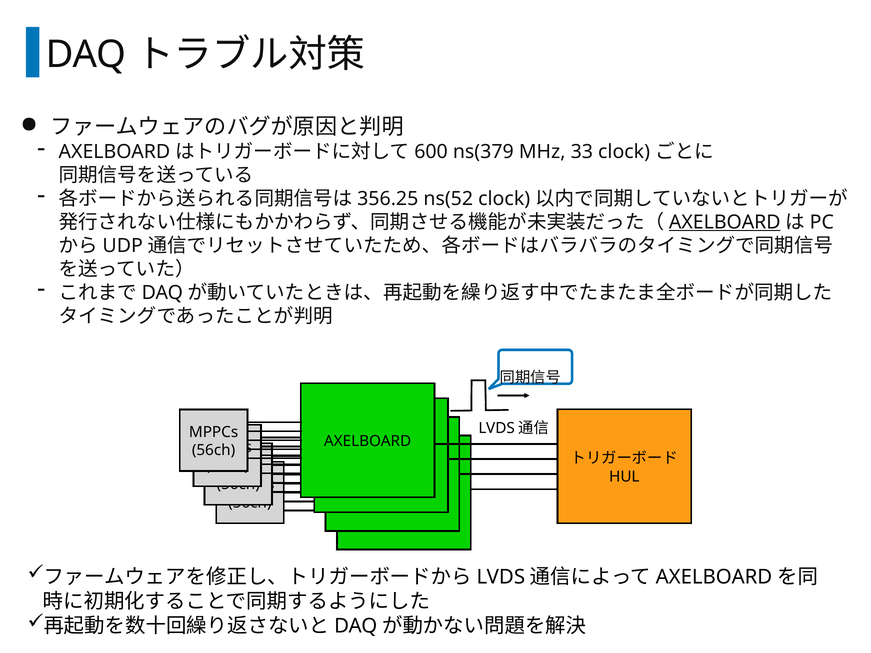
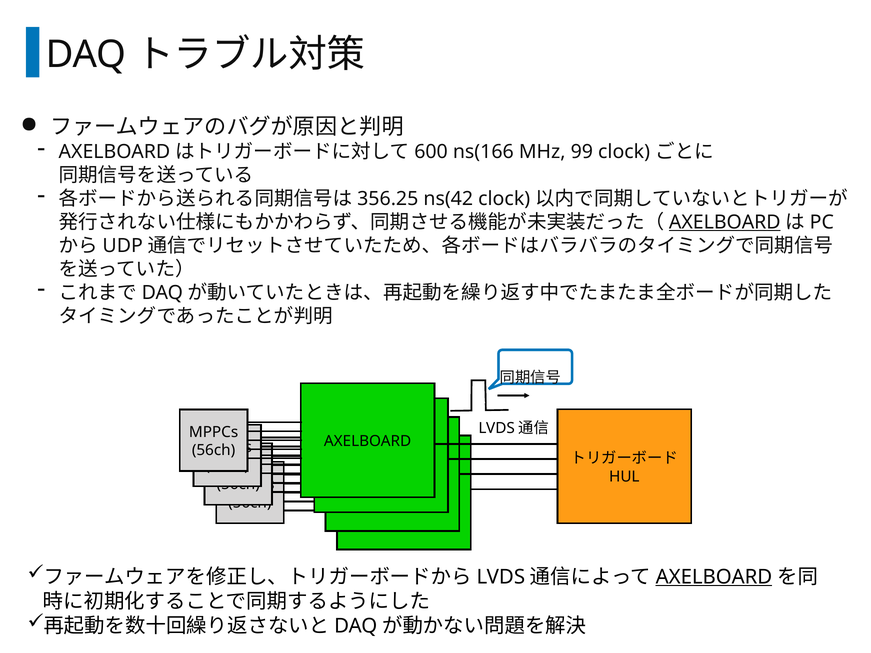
ns(379: ns(379 -> ns(166
33: 33 -> 99
ns(52: ns(52 -> ns(42
AXELBOARD at (714, 577) underline: none -> present
